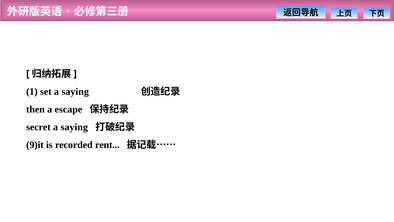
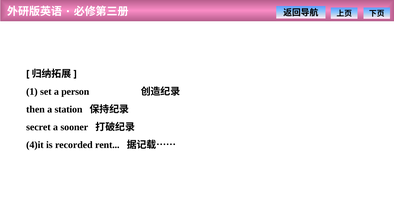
set a saying: saying -> person
escape: escape -> station
saying at (74, 127): saying -> sooner
9)it: 9)it -> 4)it
